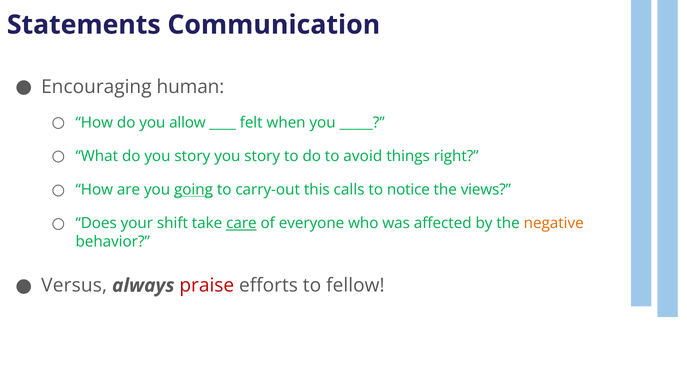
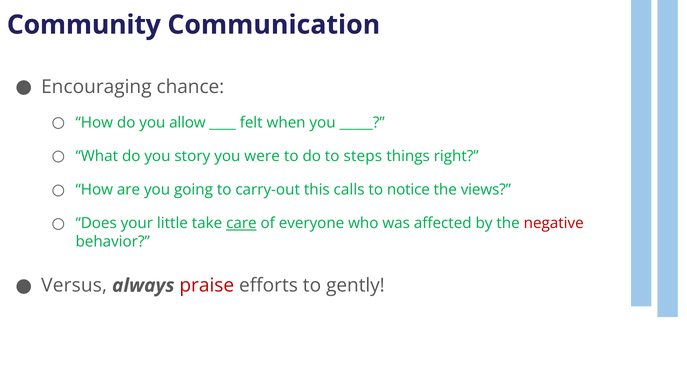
Statements: Statements -> Community
human: human -> chance
story at (262, 156): story -> were
avoid: avoid -> steps
going underline: present -> none
shift: shift -> little
negative colour: orange -> red
fellow: fellow -> gently
